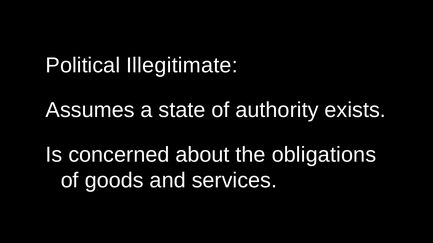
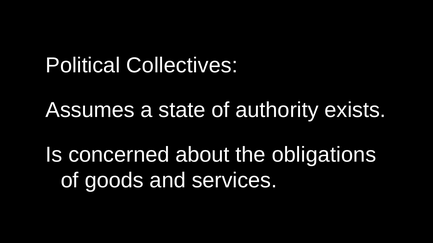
Illegitimate: Illegitimate -> Collectives
